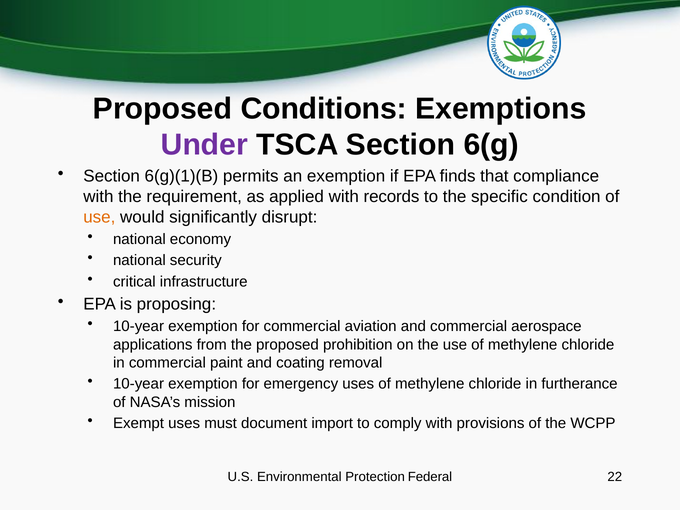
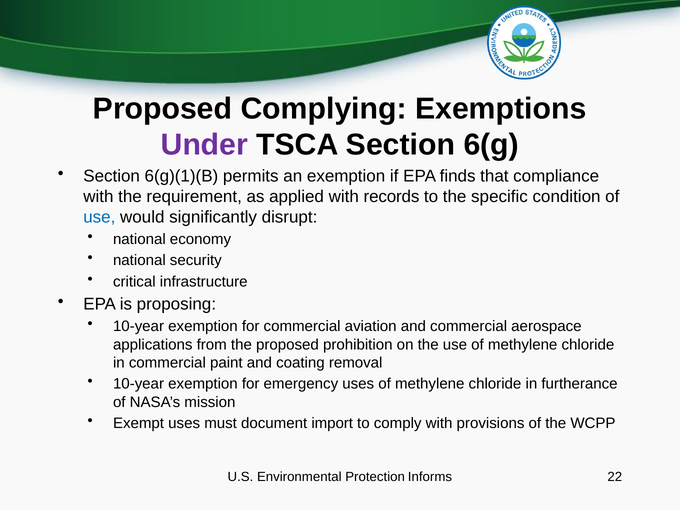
Conditions: Conditions -> Complying
use at (99, 217) colour: orange -> blue
Federal: Federal -> Informs
